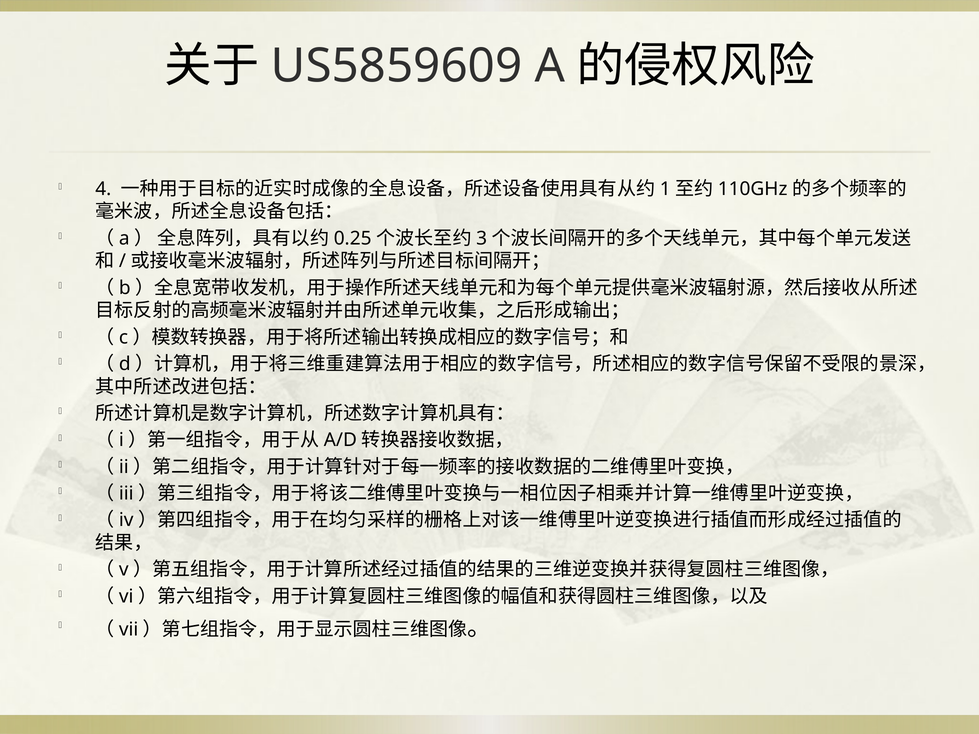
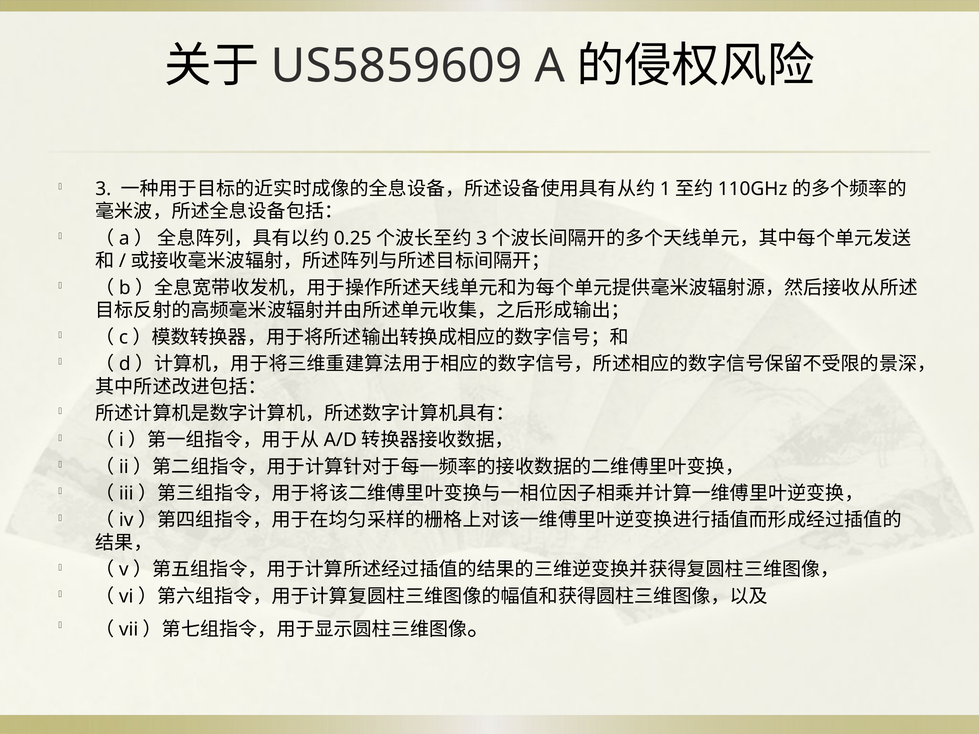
4: 4 -> 3
